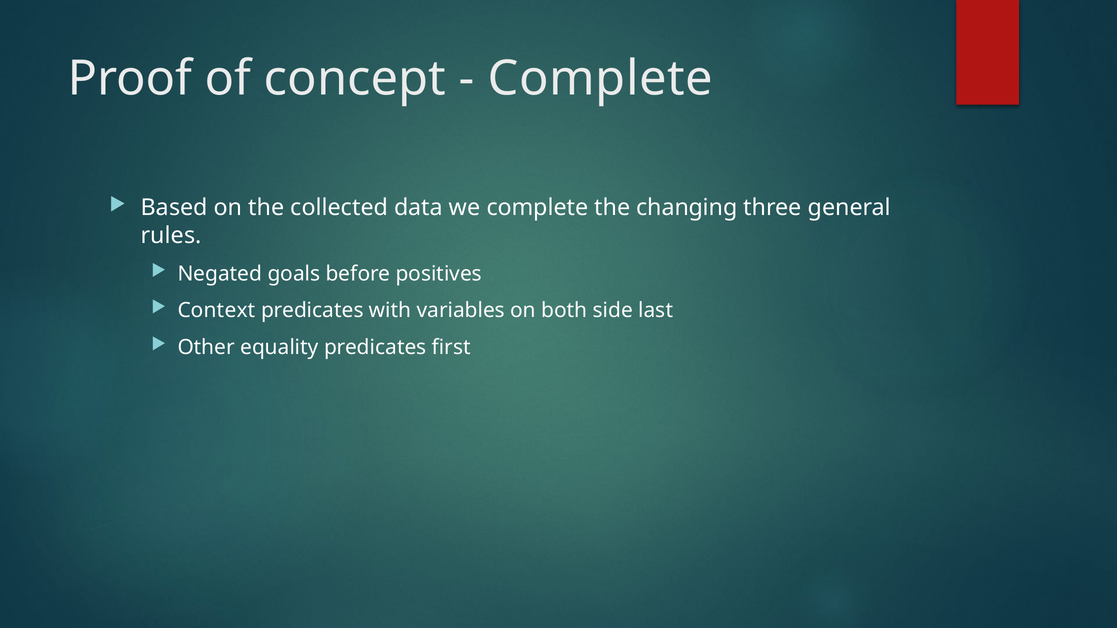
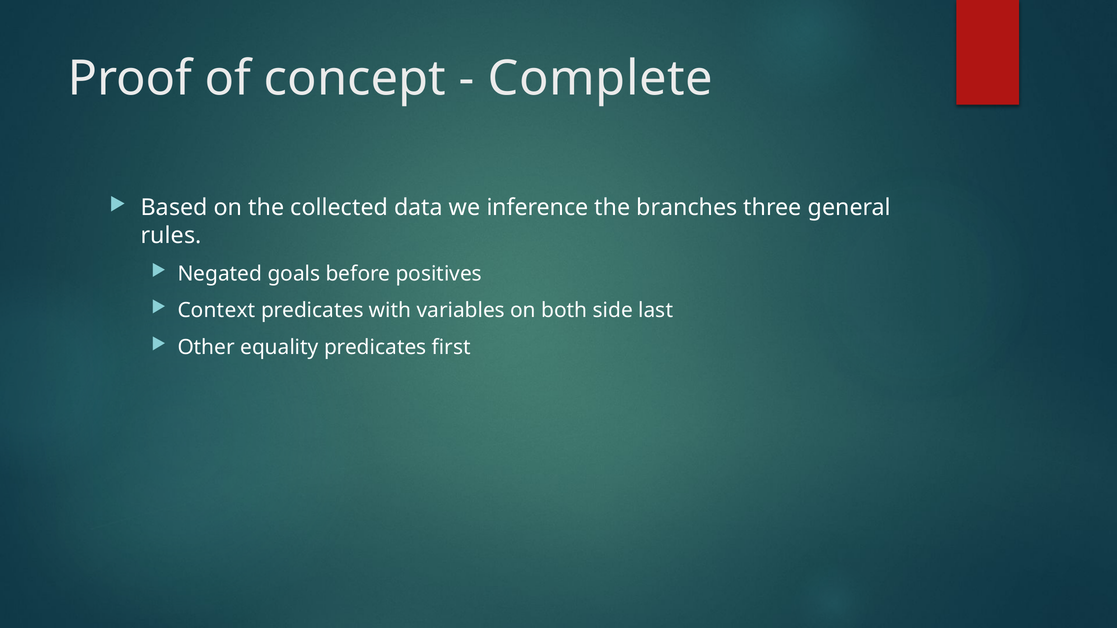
we complete: complete -> inference
changing: changing -> branches
